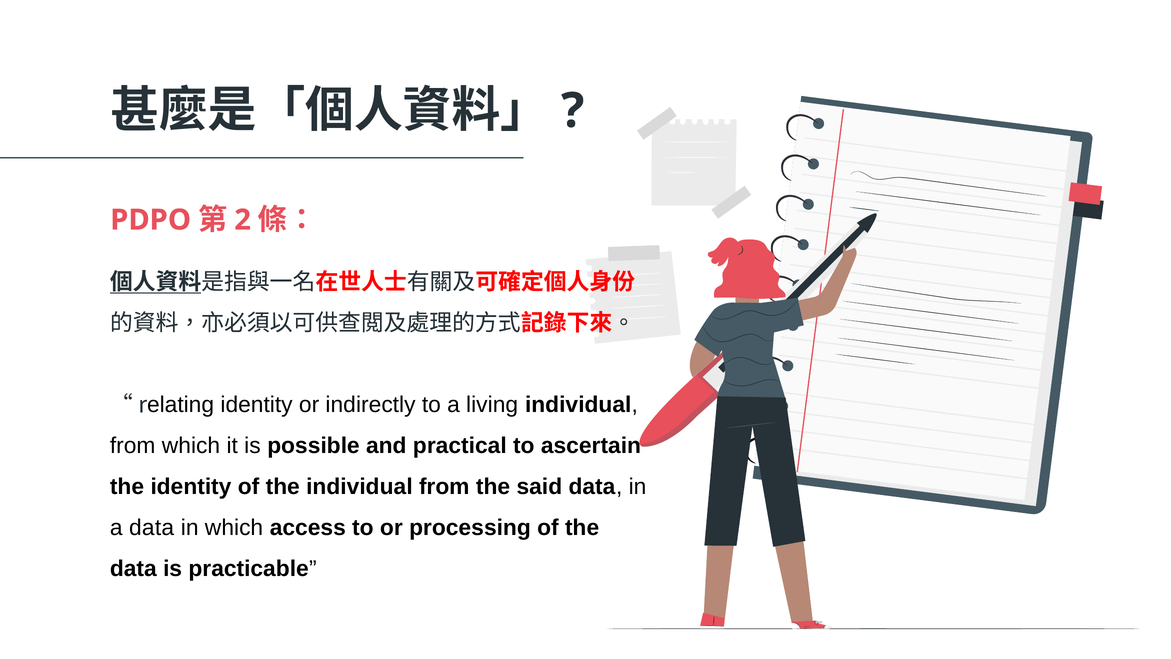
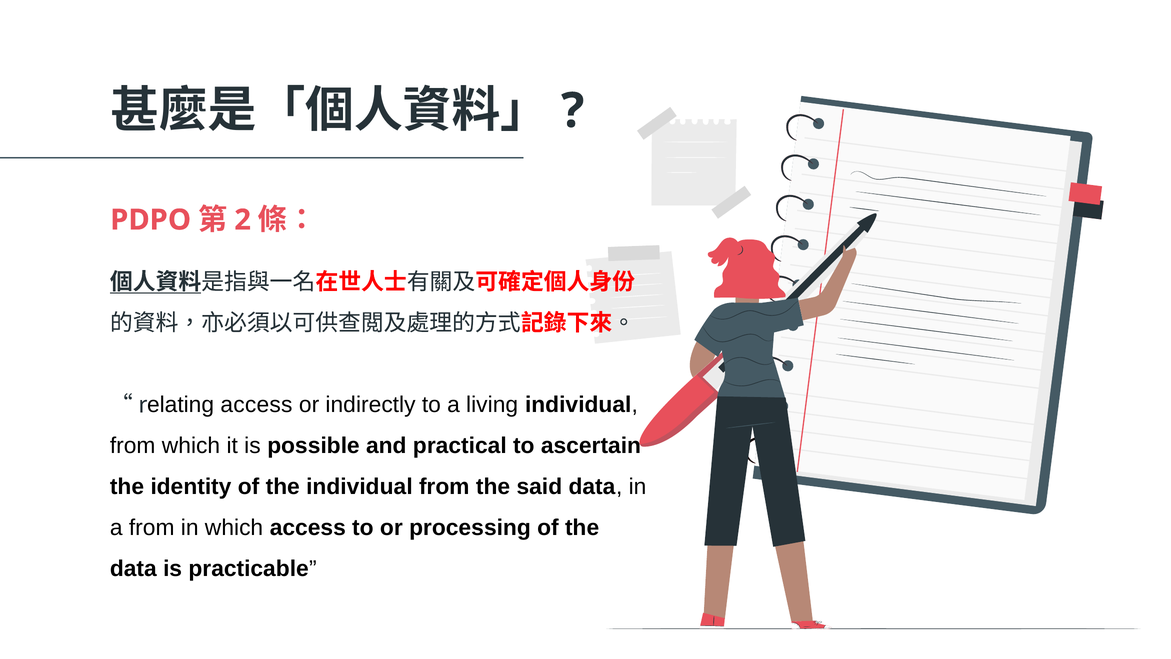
identity at (257, 405): identity -> access
a data: data -> from
